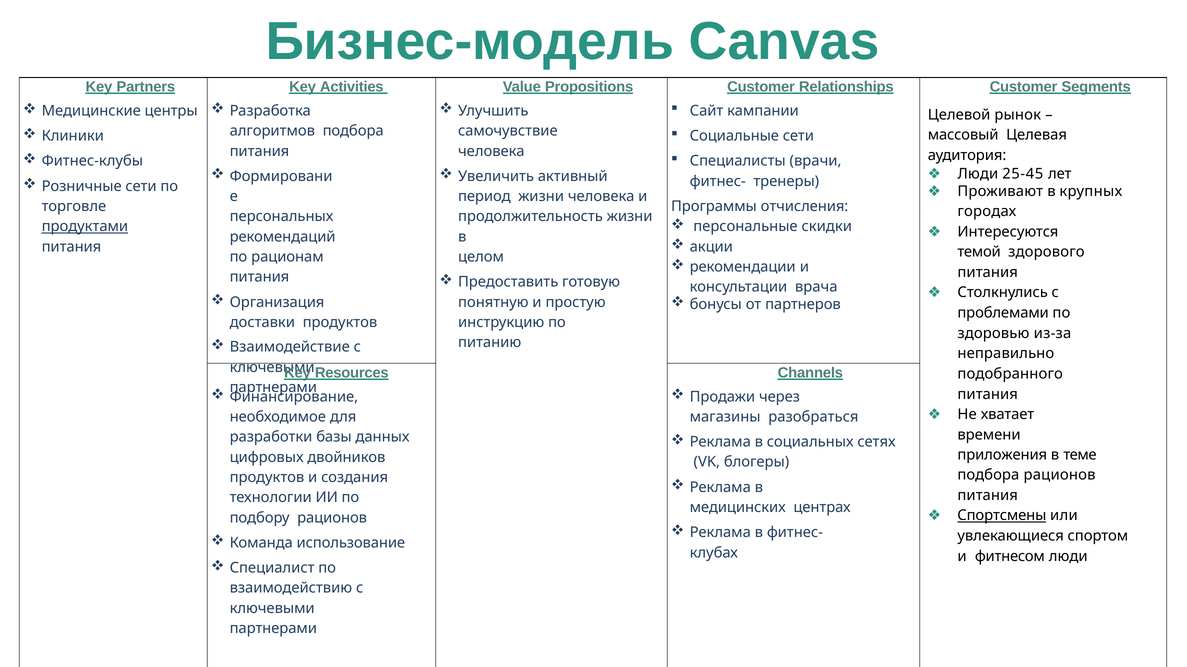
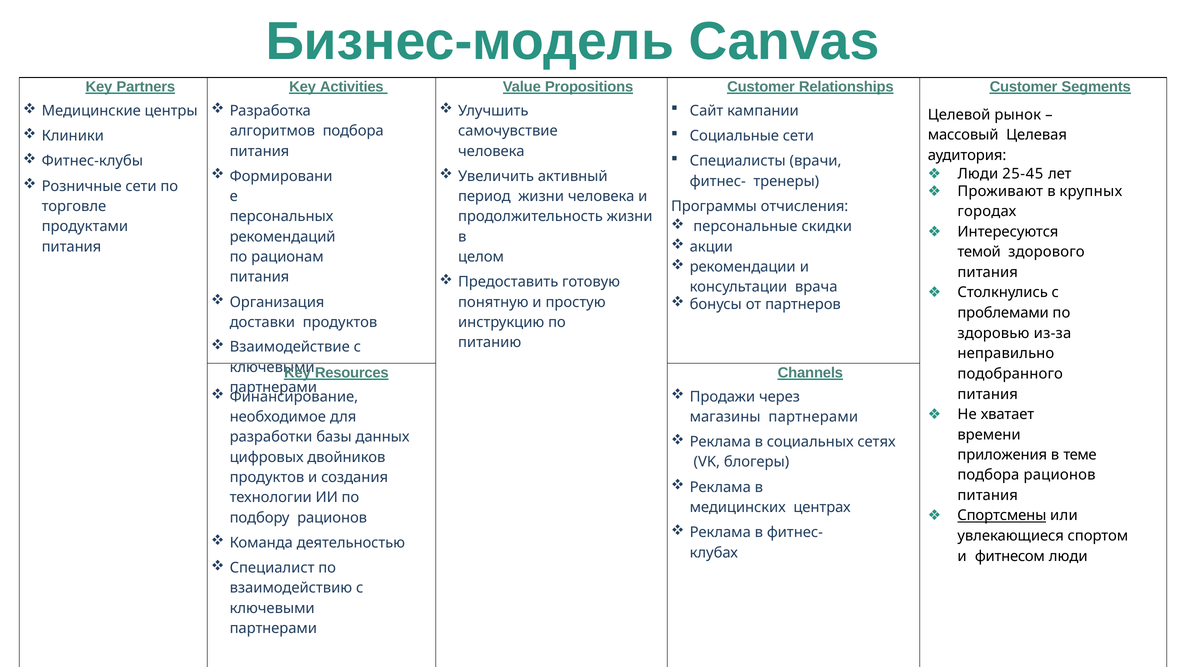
продуктами underline: present -> none
магазины разобраться: разобраться -> партнерами
Команда использование: использование -> деятельностью
